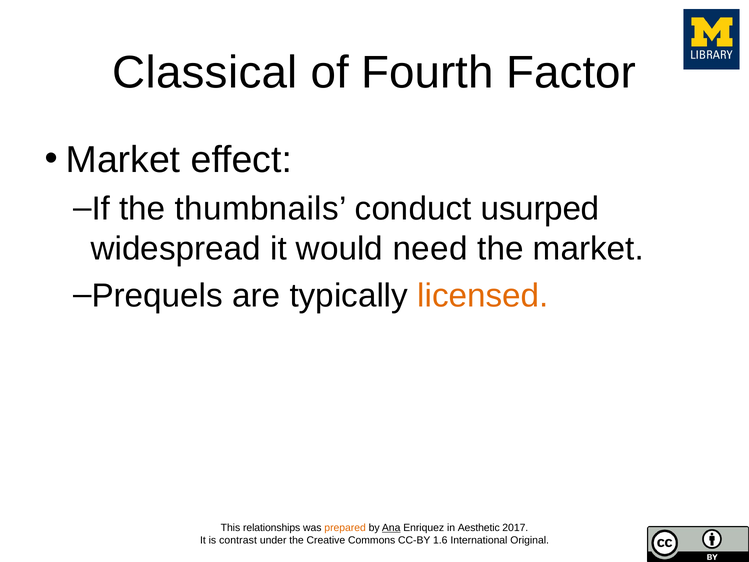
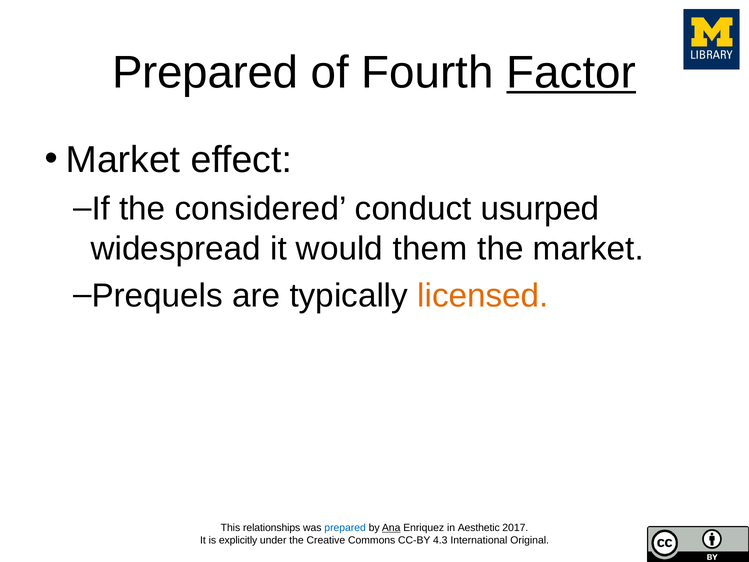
Classical at (205, 73): Classical -> Prepared
Factor underline: none -> present
thumbnails: thumbnails -> considered
need: need -> them
prepared at (345, 527) colour: orange -> blue
contrast: contrast -> explicitly
1.6: 1.6 -> 4.3
